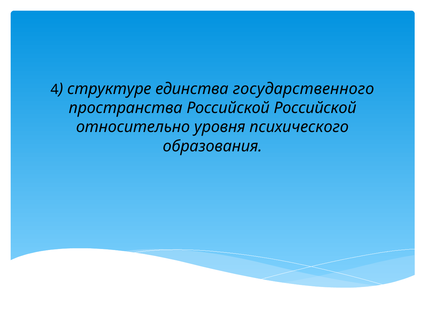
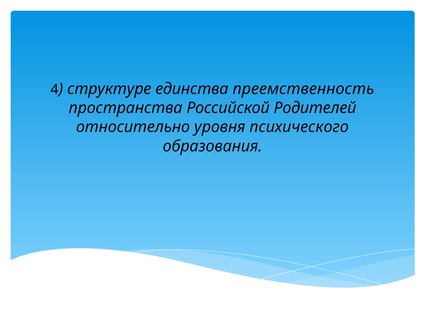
государственного: государственного -> преемственность
Российской Российской: Российской -> Родителей
